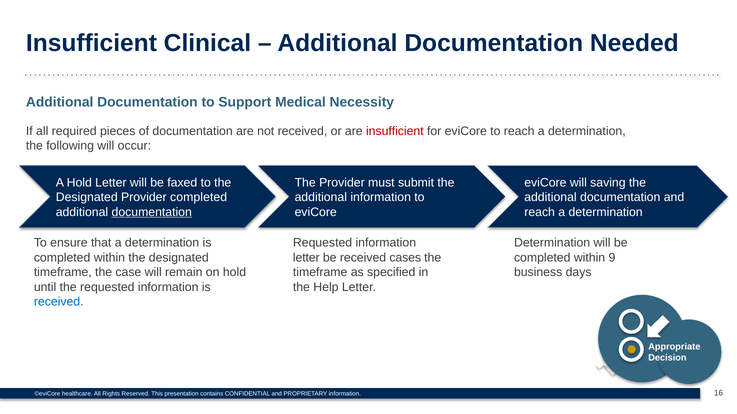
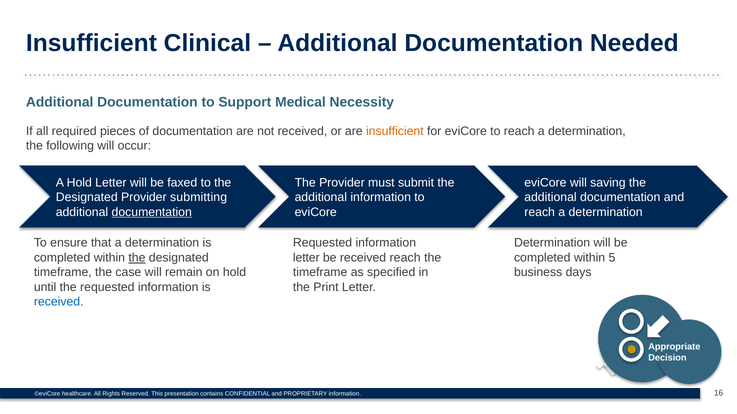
insufficient at (395, 131) colour: red -> orange
Provider completed: completed -> submitting
the at (137, 258) underline: none -> present
received cases: cases -> reach
9: 9 -> 5
Help: Help -> Print
